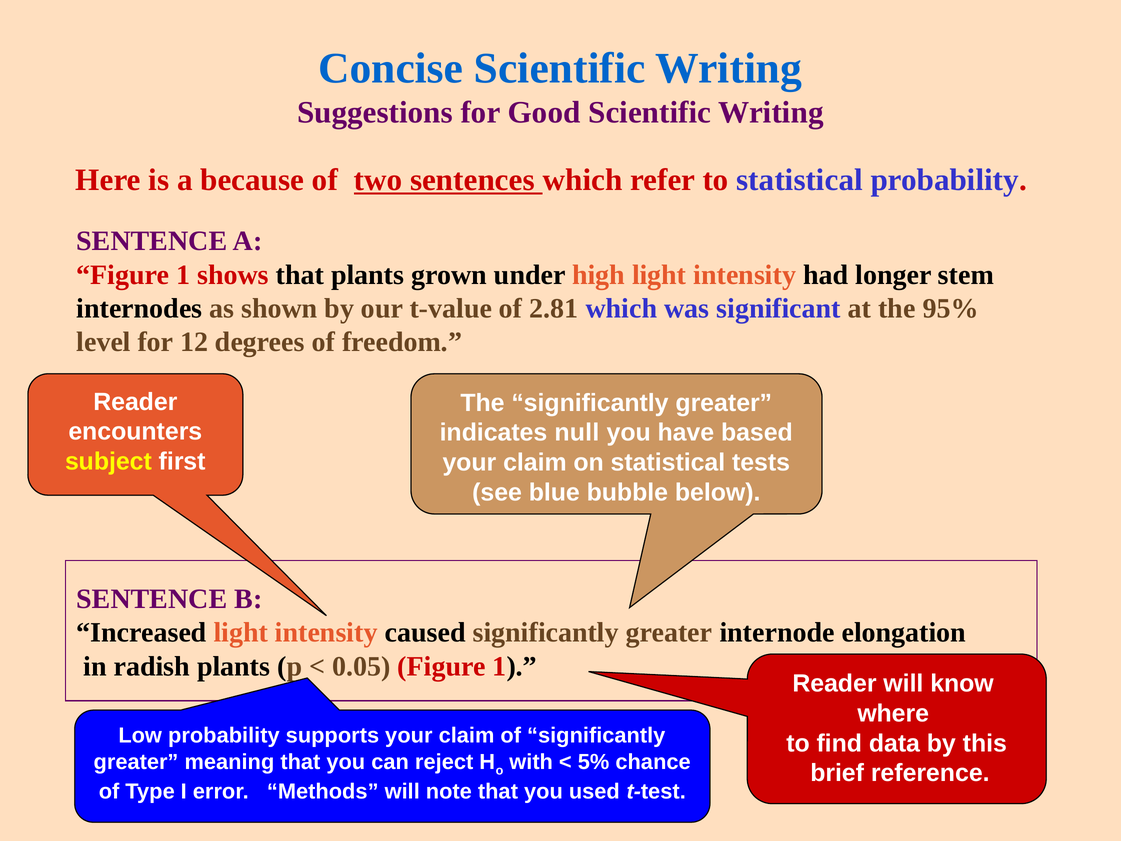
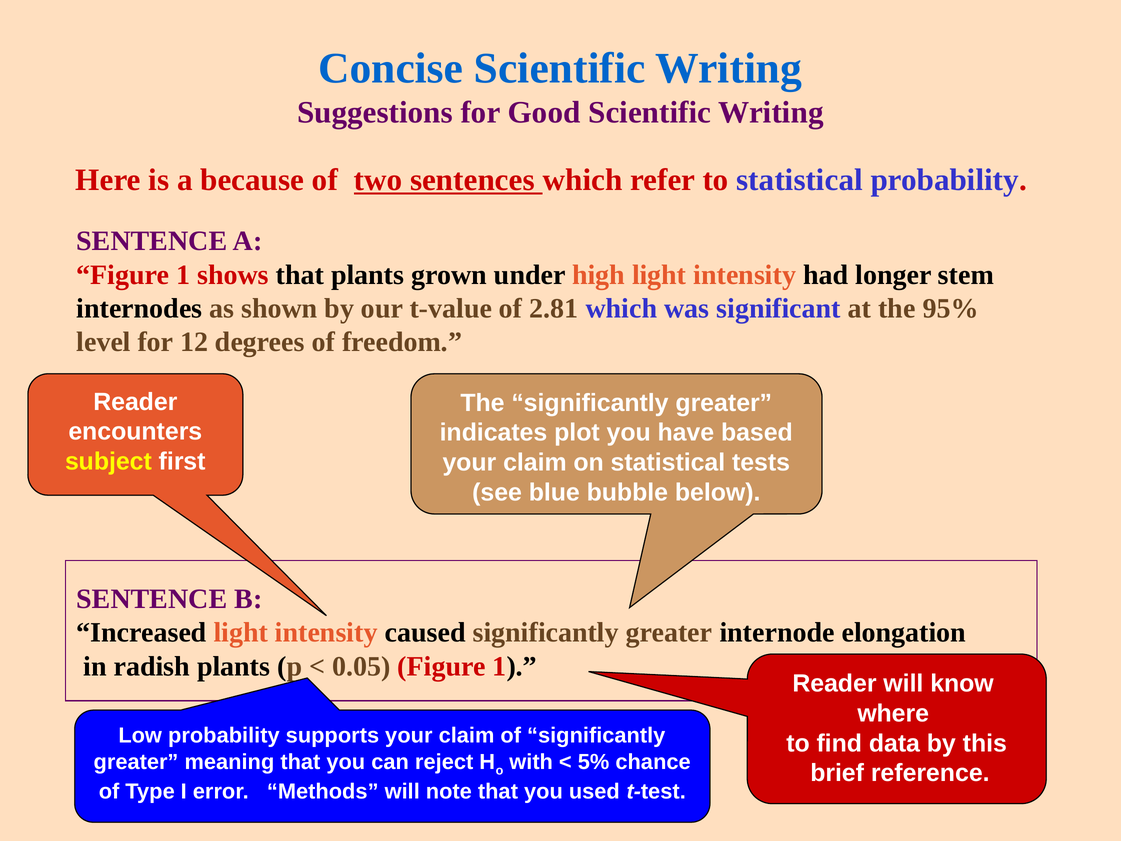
null: null -> plot
